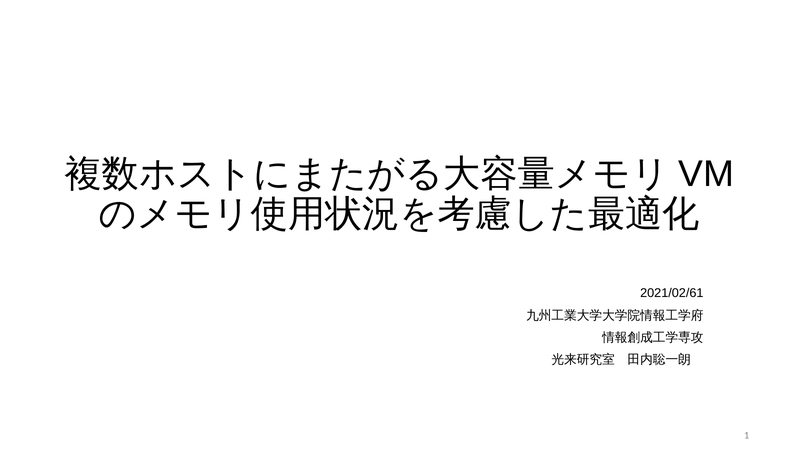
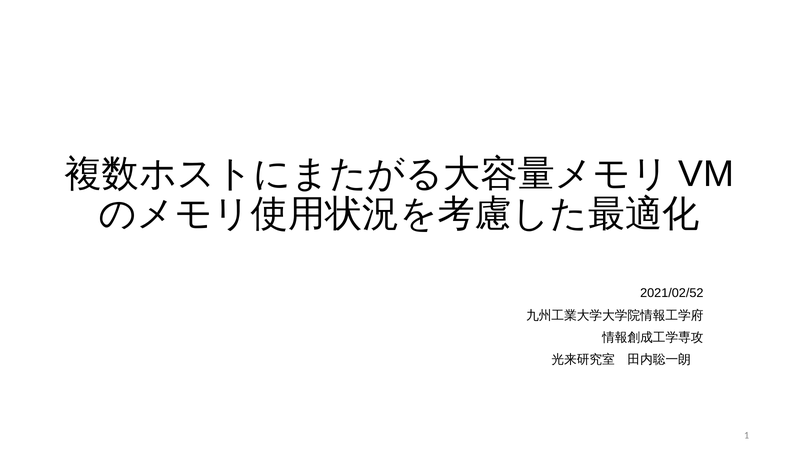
2021/02/61: 2021/02/61 -> 2021/02/52
